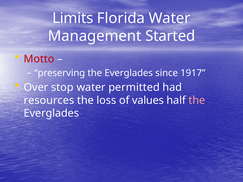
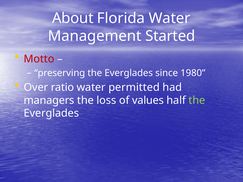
Limits: Limits -> About
1917: 1917 -> 1980
stop: stop -> ratio
resources: resources -> managers
the at (197, 100) colour: pink -> light green
